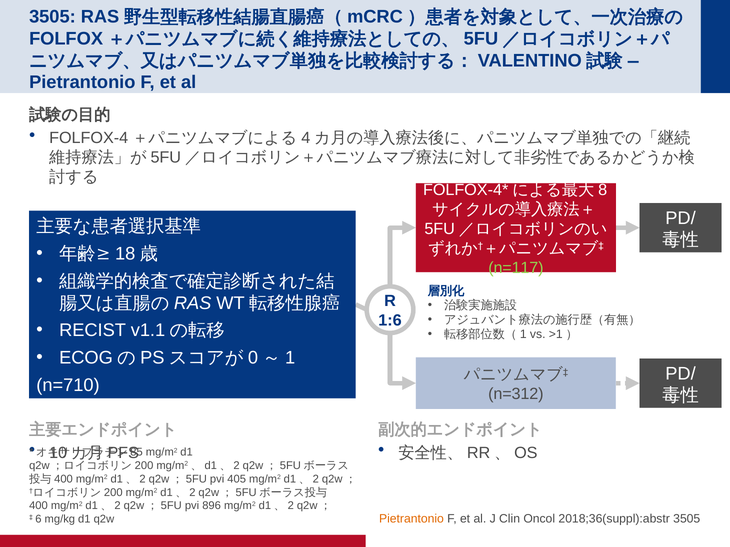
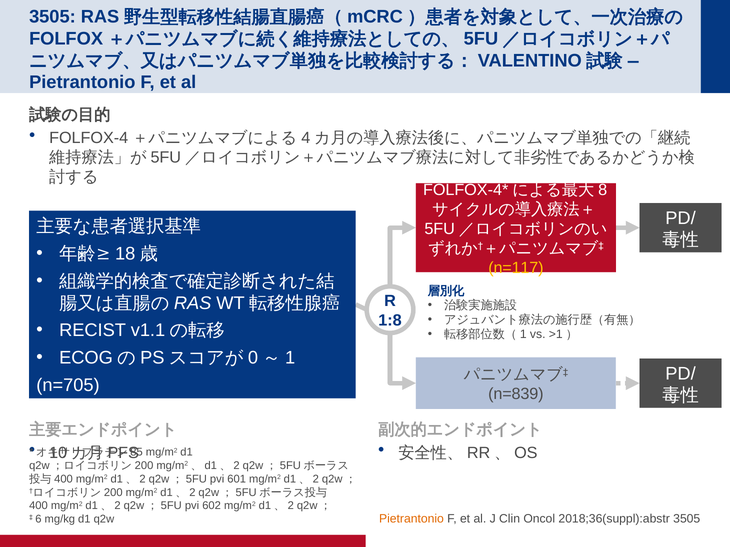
n=117 colour: light green -> yellow
1:6: 1:6 -> 1:8
n=710: n=710 -> n=705
n=312: n=312 -> n=839
405: 405 -> 601
896: 896 -> 602
